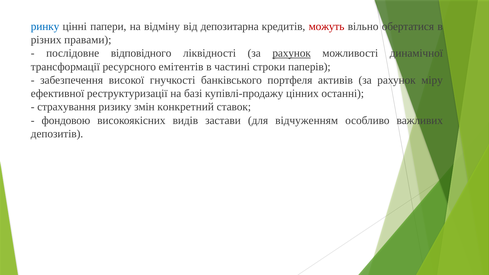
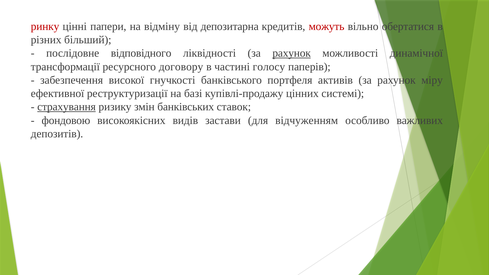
ринку colour: blue -> red
правами: правами -> більший
емітентів: емітентів -> договору
строки: строки -> голосу
останні: останні -> системі
страхування underline: none -> present
конкретний: конкретний -> банківських
